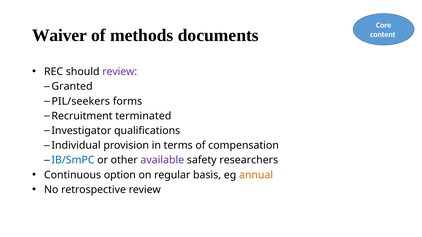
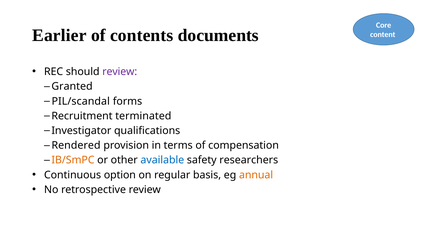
Waiver: Waiver -> Earlier
methods: methods -> contents
PIL/seekers: PIL/seekers -> PIL/scandal
Individual: Individual -> Rendered
IB/SmPC colour: blue -> orange
available colour: purple -> blue
